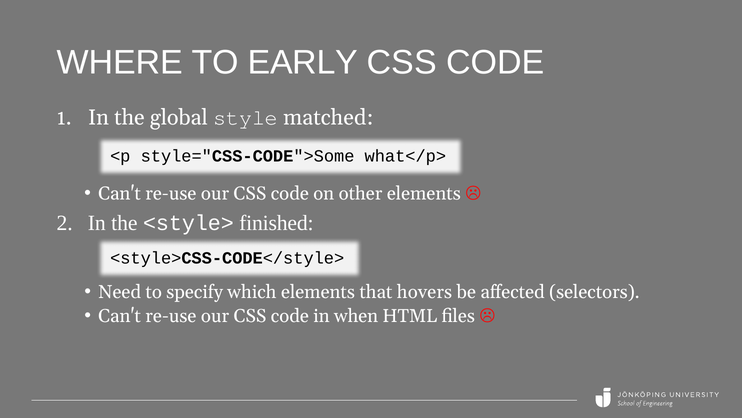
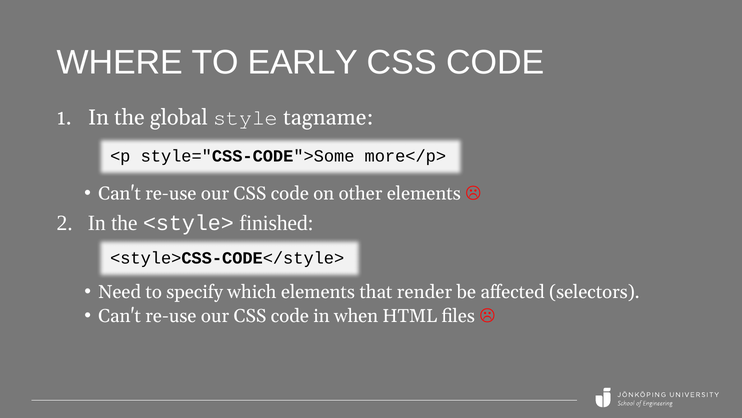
matched: matched -> tagname
what</p>: what</p> -> more</p>
hovers: hovers -> render
